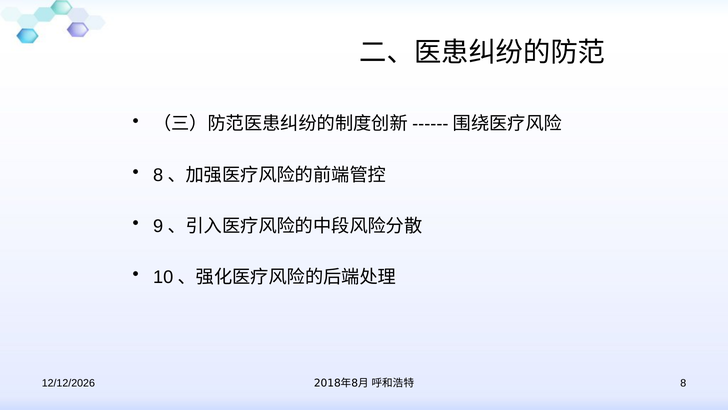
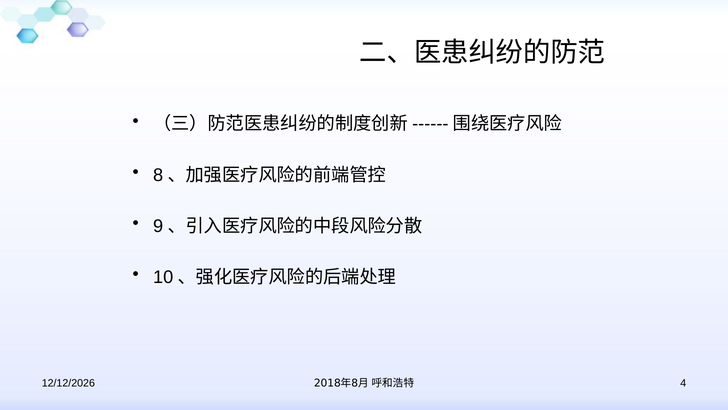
8 at (683, 383): 8 -> 4
